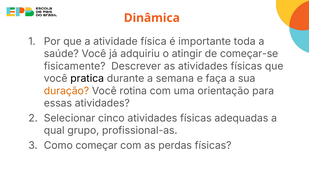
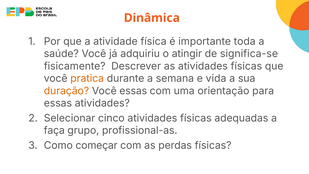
começar-se: começar-se -> significa-se
pratica colour: black -> orange
faça: faça -> vida
Você rotina: rotina -> essas
qual: qual -> faça
